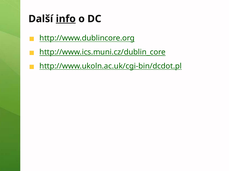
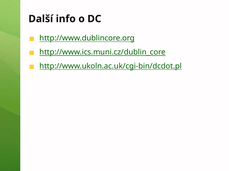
info underline: present -> none
